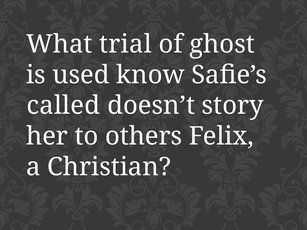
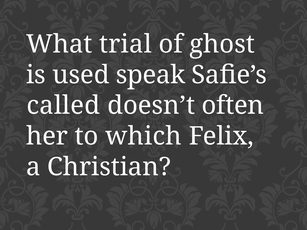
know: know -> speak
story: story -> often
others: others -> which
